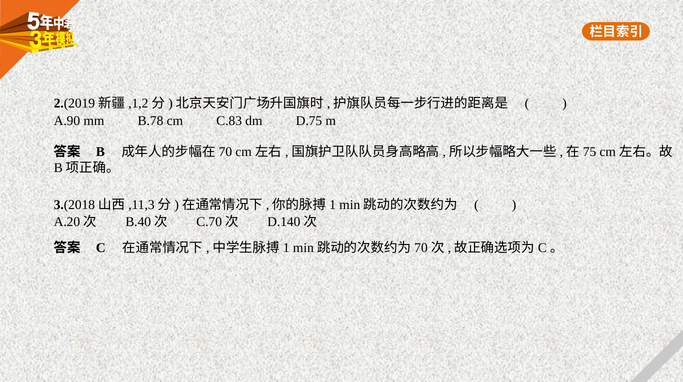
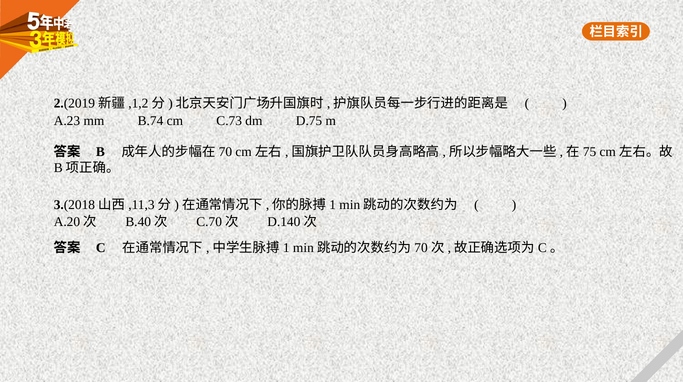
A.90: A.90 -> A.23
B.78: B.78 -> B.74
C.83: C.83 -> C.73
